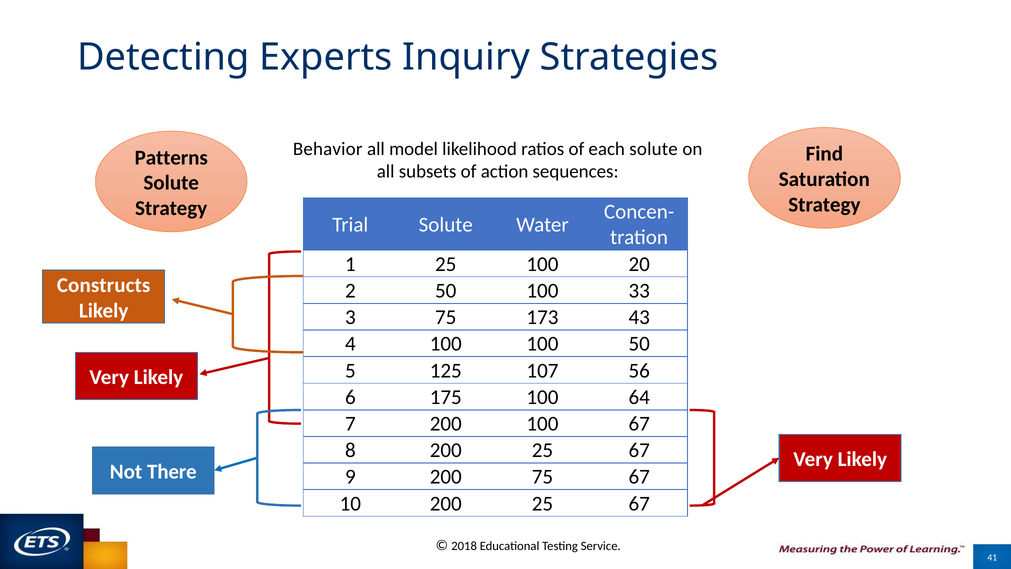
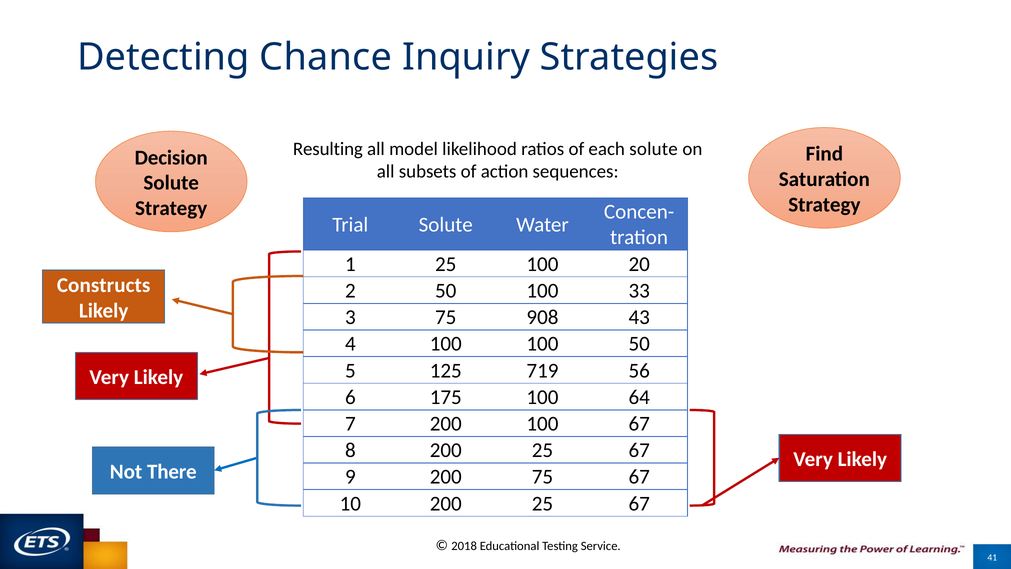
Experts: Experts -> Chance
Behavior: Behavior -> Resulting
Patterns: Patterns -> Decision
173: 173 -> 908
107: 107 -> 719
